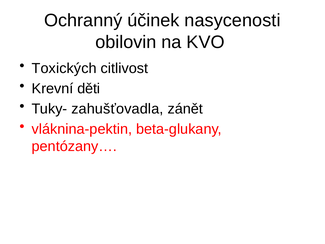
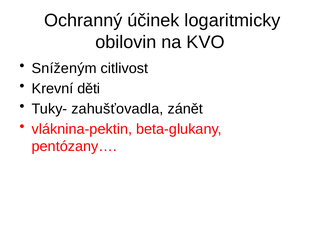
nasycenosti: nasycenosti -> logaritmicky
Toxických: Toxických -> Sníženým
